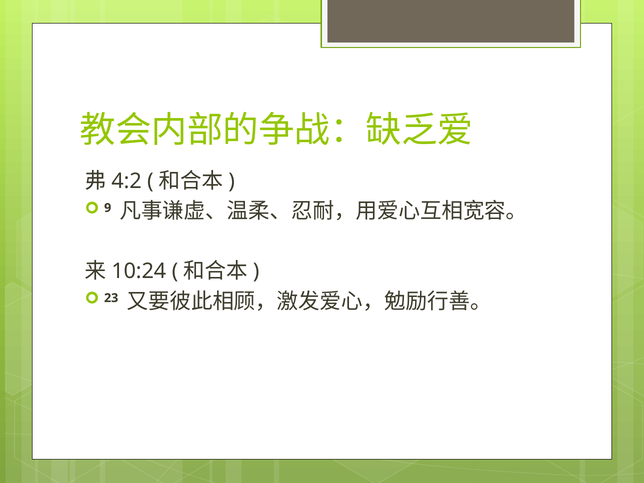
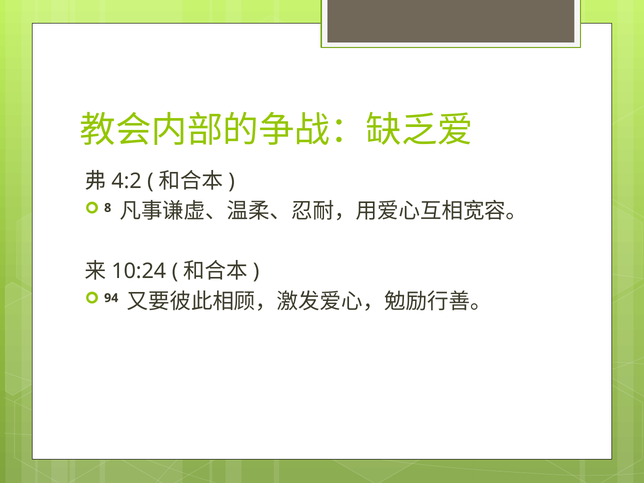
9: 9 -> 8
23: 23 -> 94
